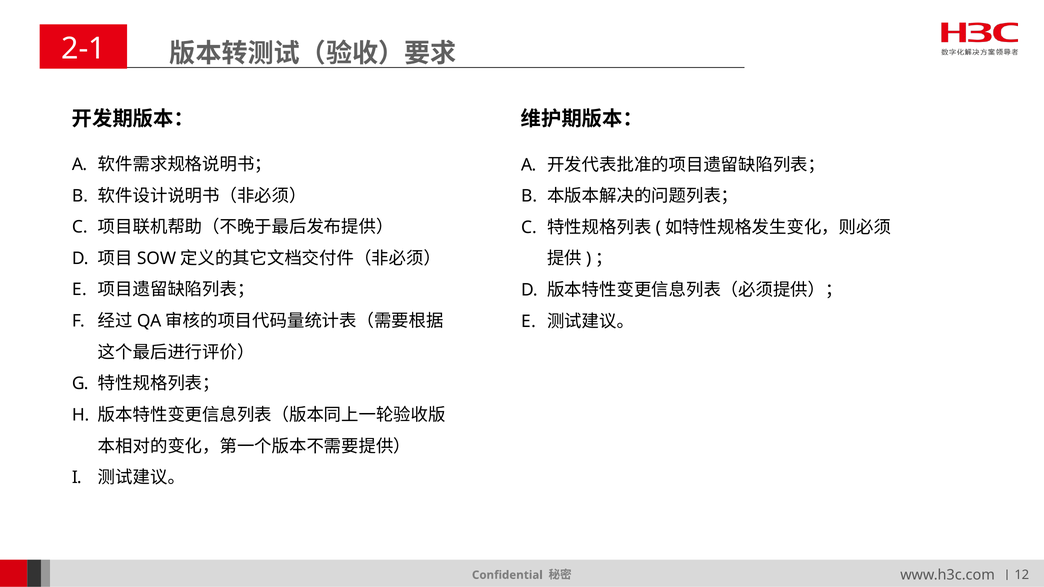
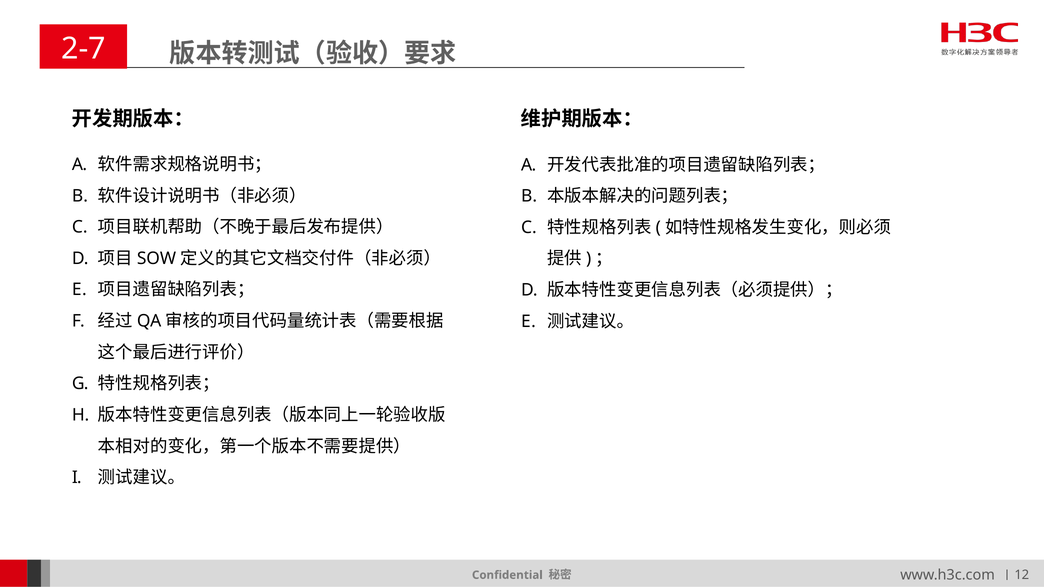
2-1: 2-1 -> 2-7
